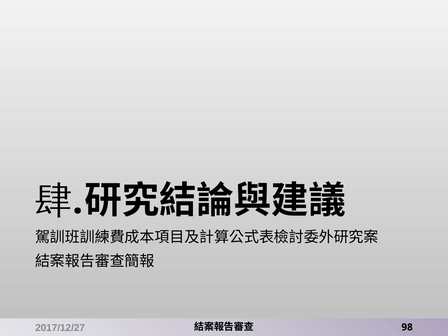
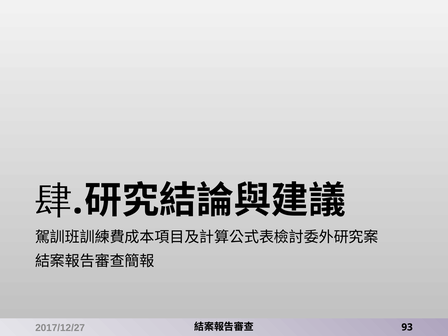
98: 98 -> 93
